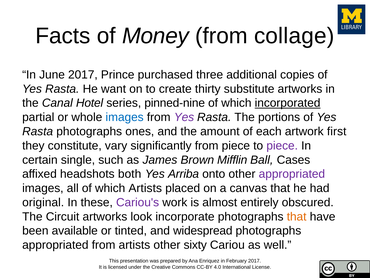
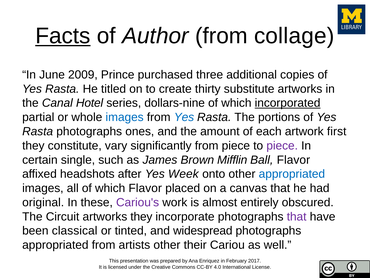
Facts underline: none -> present
Money: Money -> Author
June 2017: 2017 -> 2009
want: want -> titled
pinned-nine: pinned-nine -> dollars-nine
Yes at (184, 117) colour: purple -> blue
Ball Cases: Cases -> Flavor
both: both -> after
Arriba: Arriba -> Week
appropriated at (292, 174) colour: purple -> blue
which Artists: Artists -> Flavor
artworks look: look -> they
that at (297, 216) colour: orange -> purple
available: available -> classical
sixty: sixty -> their
